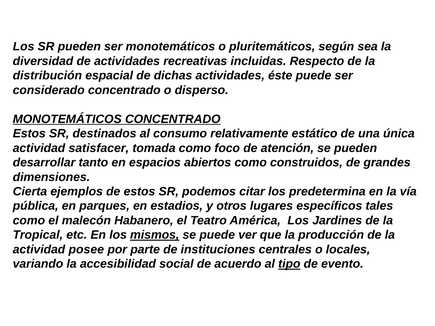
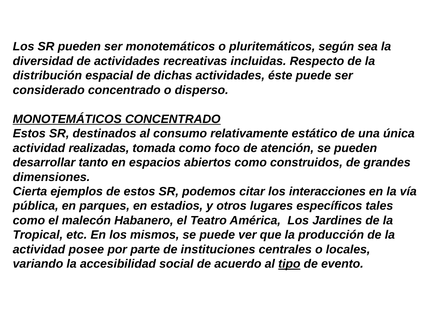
satisfacer: satisfacer -> realizadas
predetermina: predetermina -> interacciones
mismos underline: present -> none
